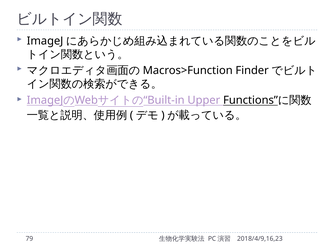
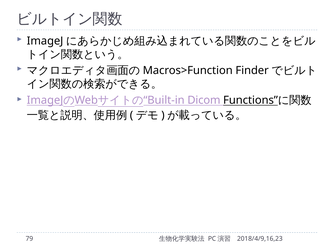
Upper: Upper -> Dicom
